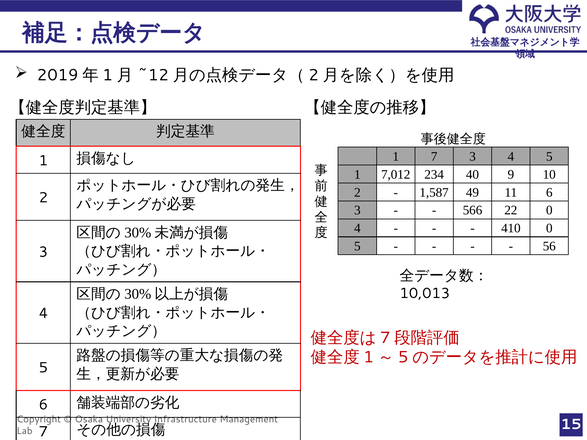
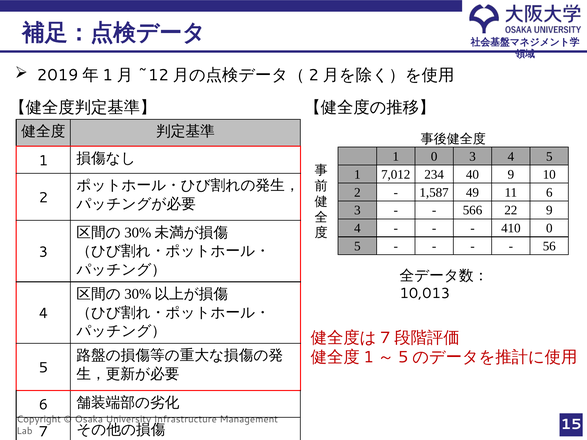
1 7: 7 -> 0
22 0: 0 -> 9
